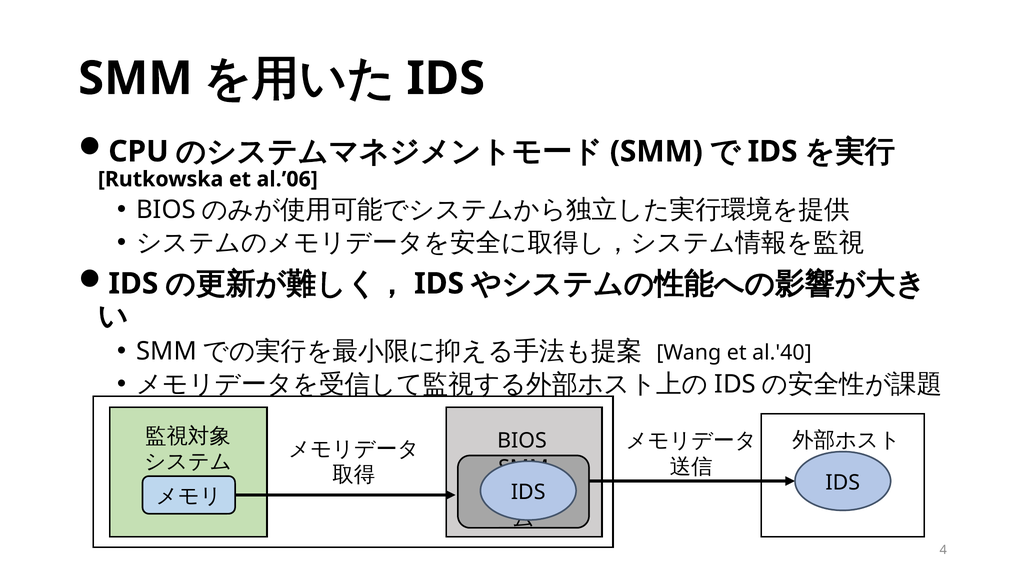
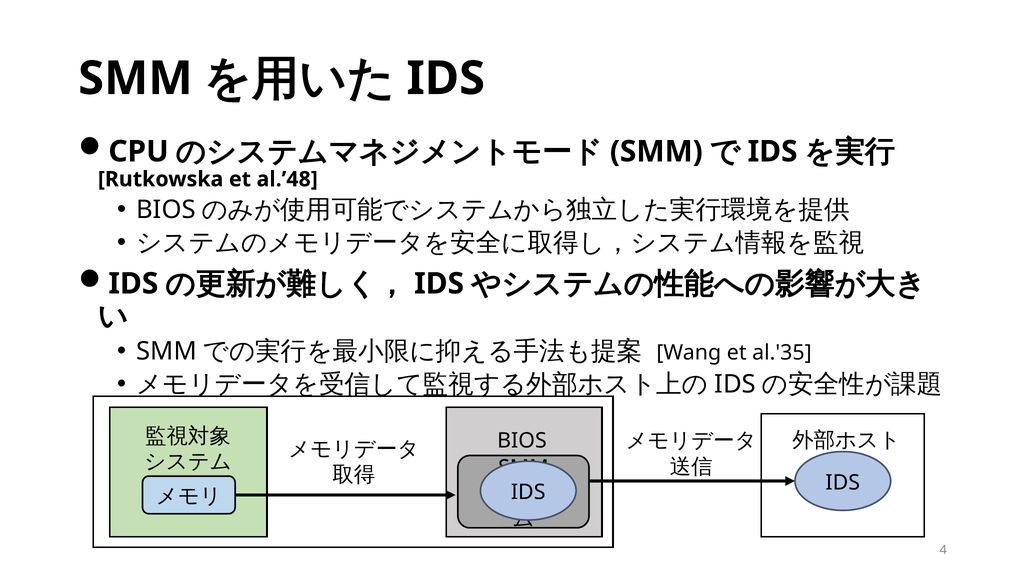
al.’06: al.’06 -> al.’48
al.'40: al.'40 -> al.'35
